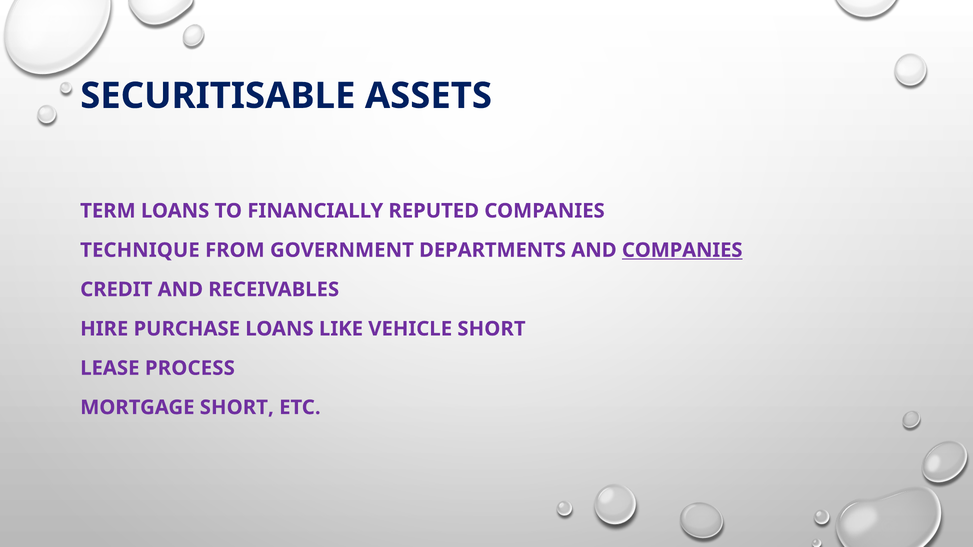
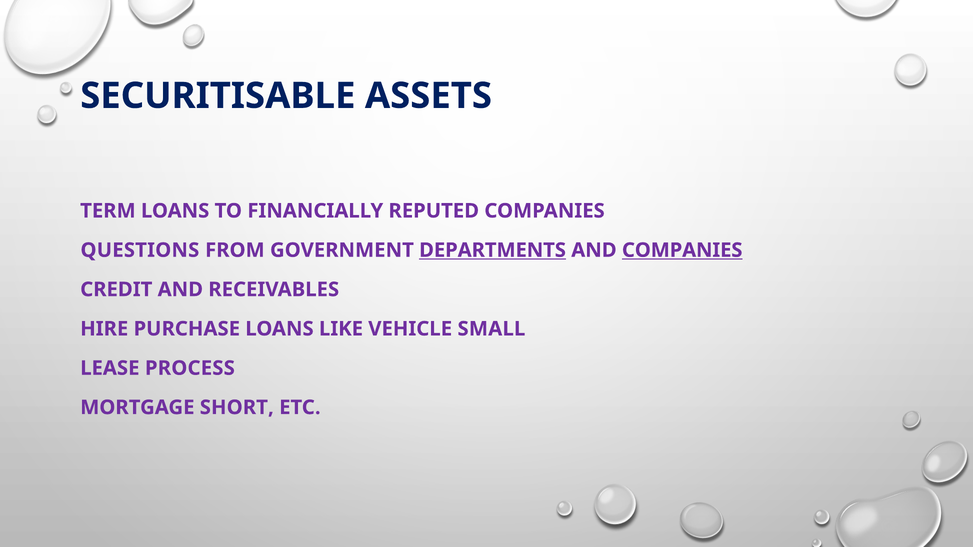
TECHNIQUE: TECHNIQUE -> QUESTIONS
DEPARTMENTS underline: none -> present
VEHICLE SHORT: SHORT -> SMALL
